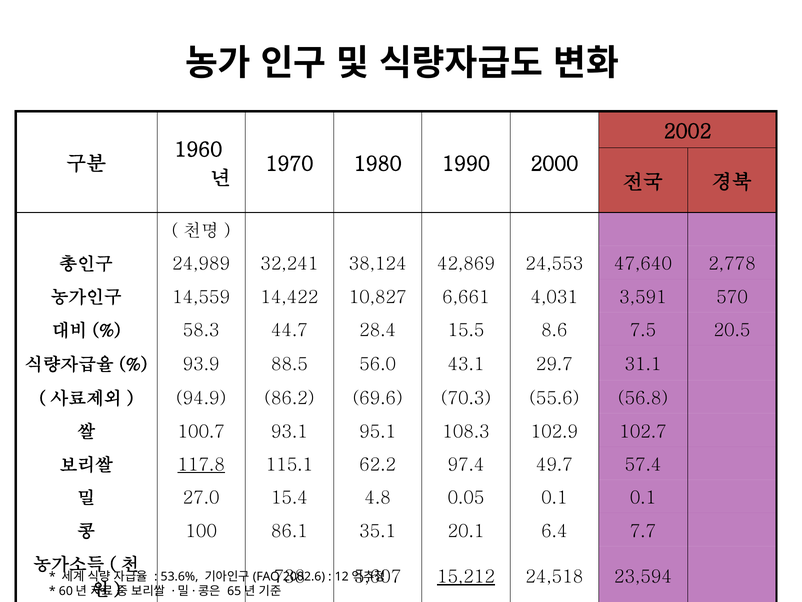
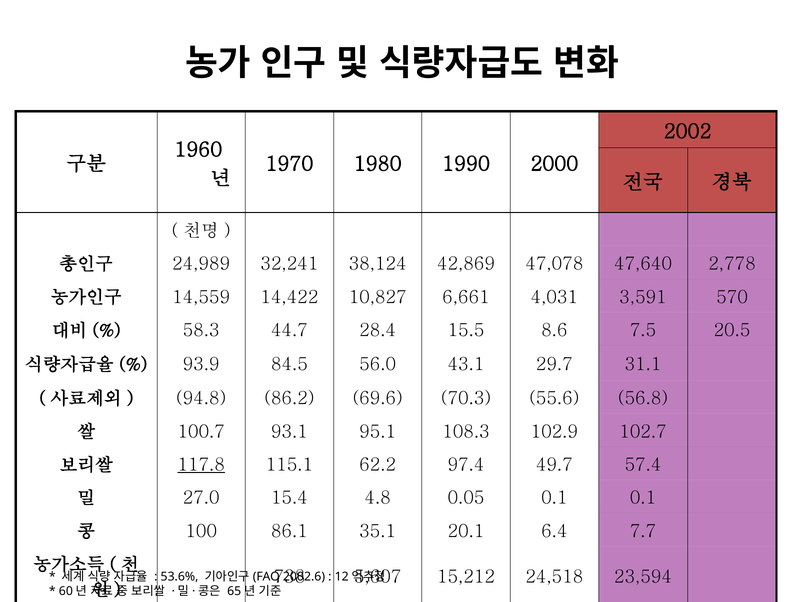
24,553: 24,553 -> 47,078
88.5: 88.5 -> 84.5
94.9: 94.9 -> 94.8
15,212 underline: present -> none
